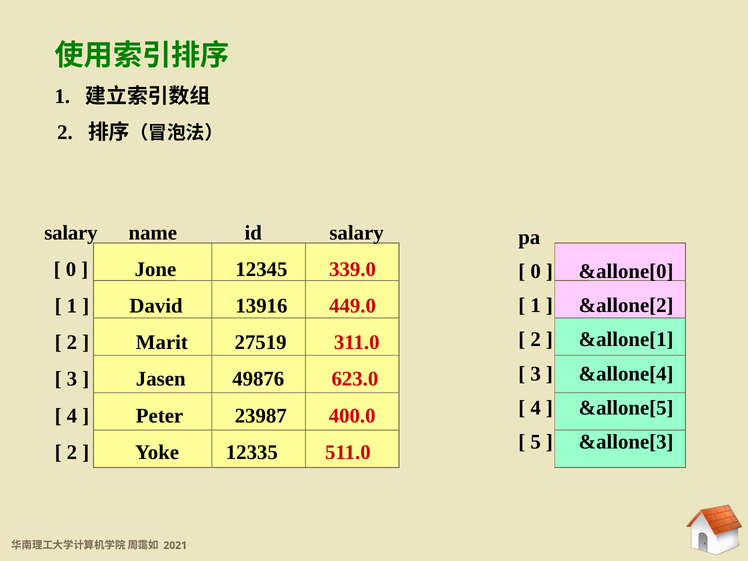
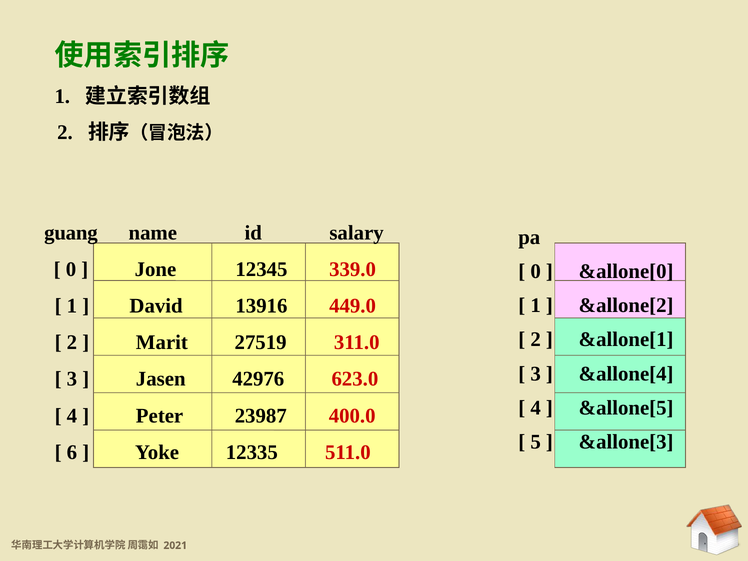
salary at (71, 233): salary -> guang
49876: 49876 -> 42976
2 at (72, 452): 2 -> 6
